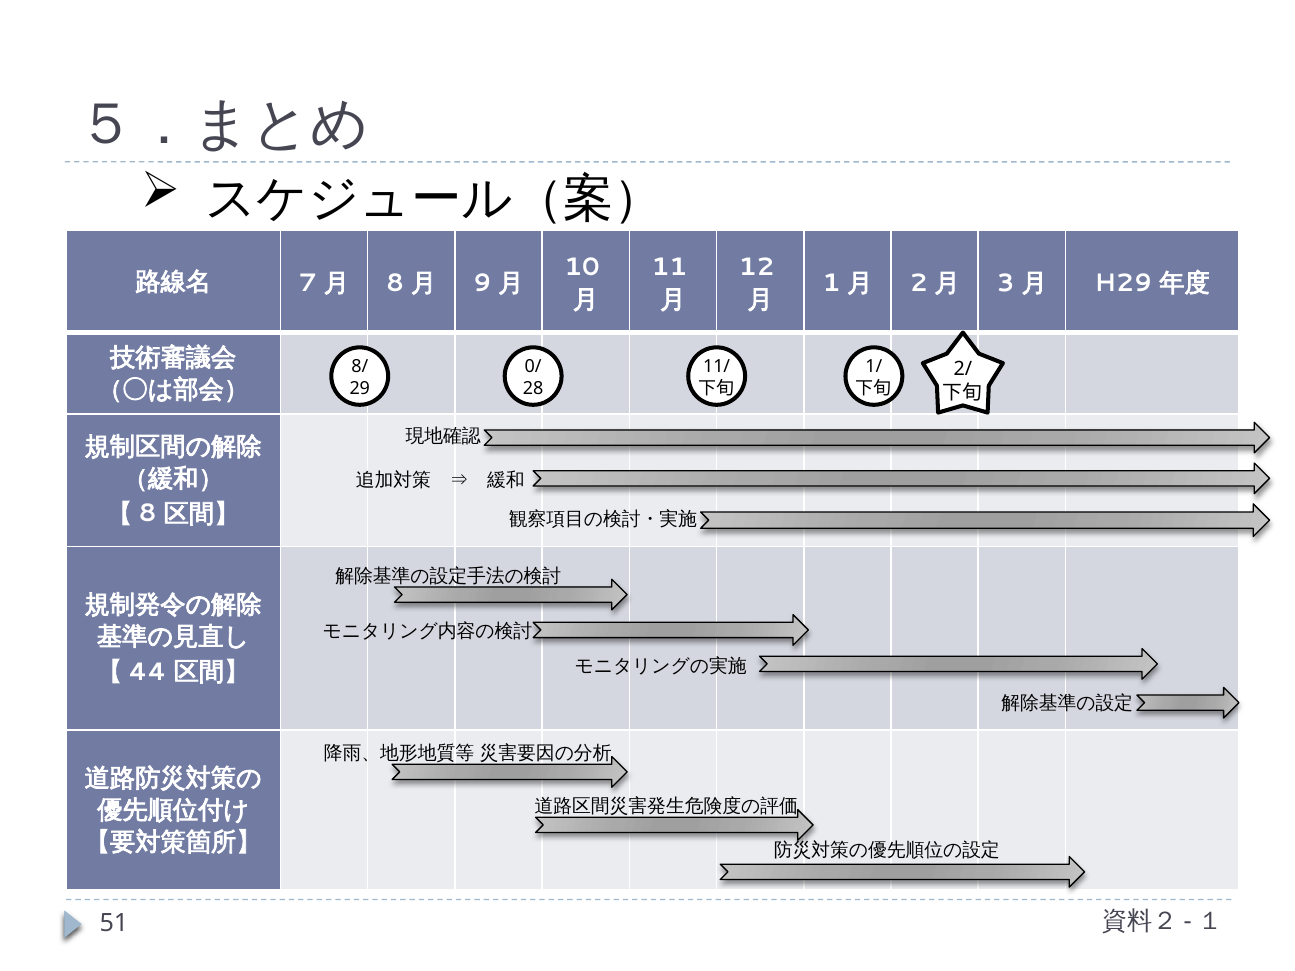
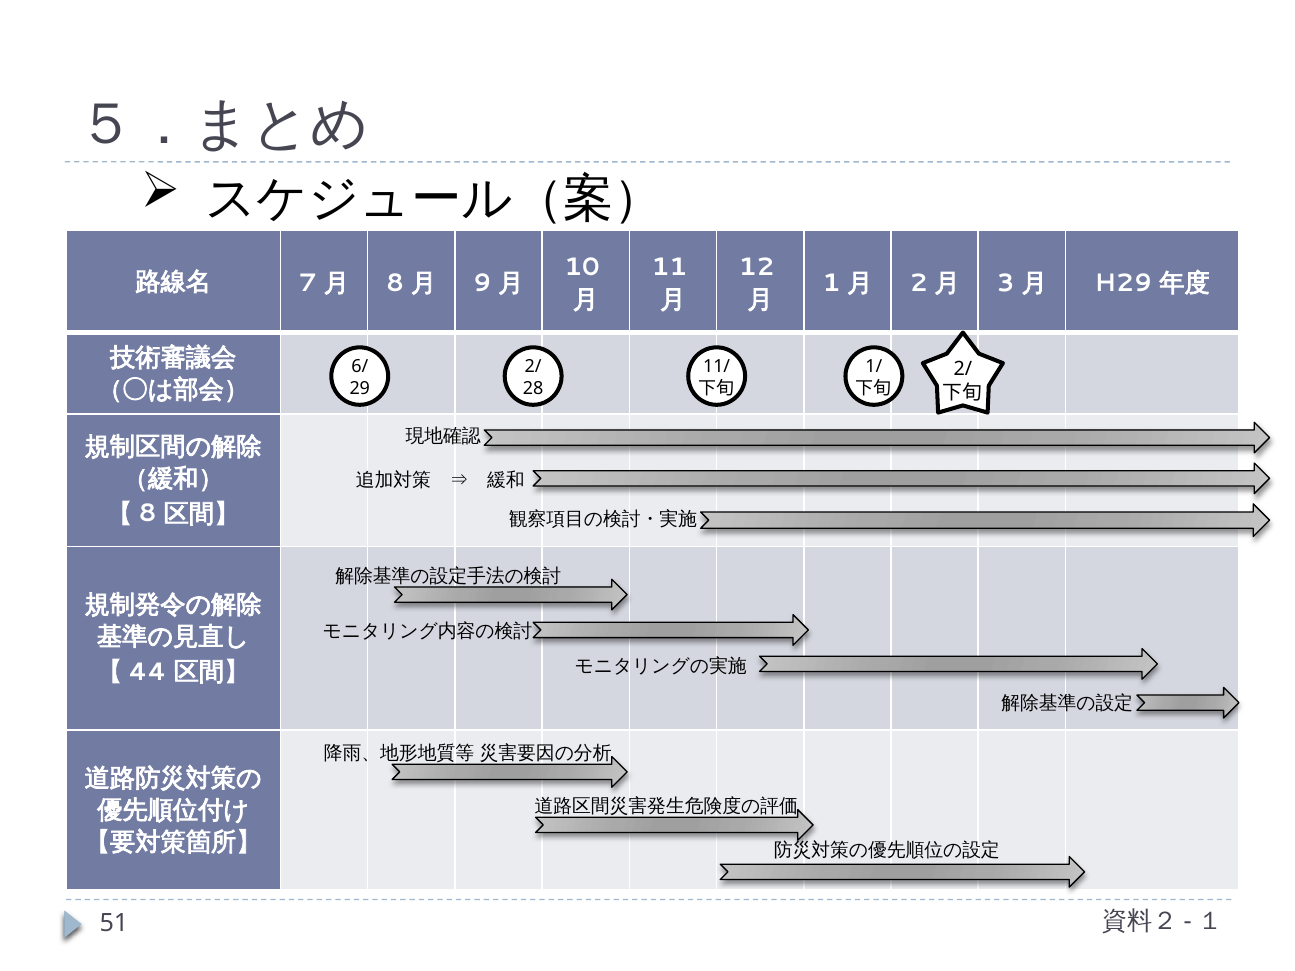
8/: 8/ -> 6/
0/ at (533, 367): 0/ -> 2/
